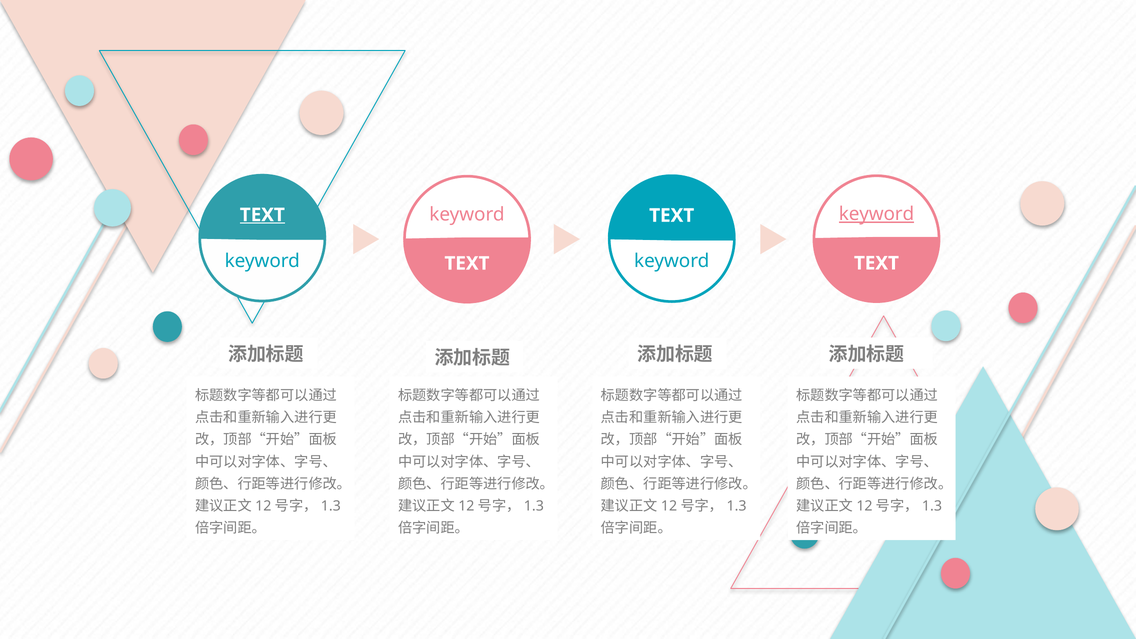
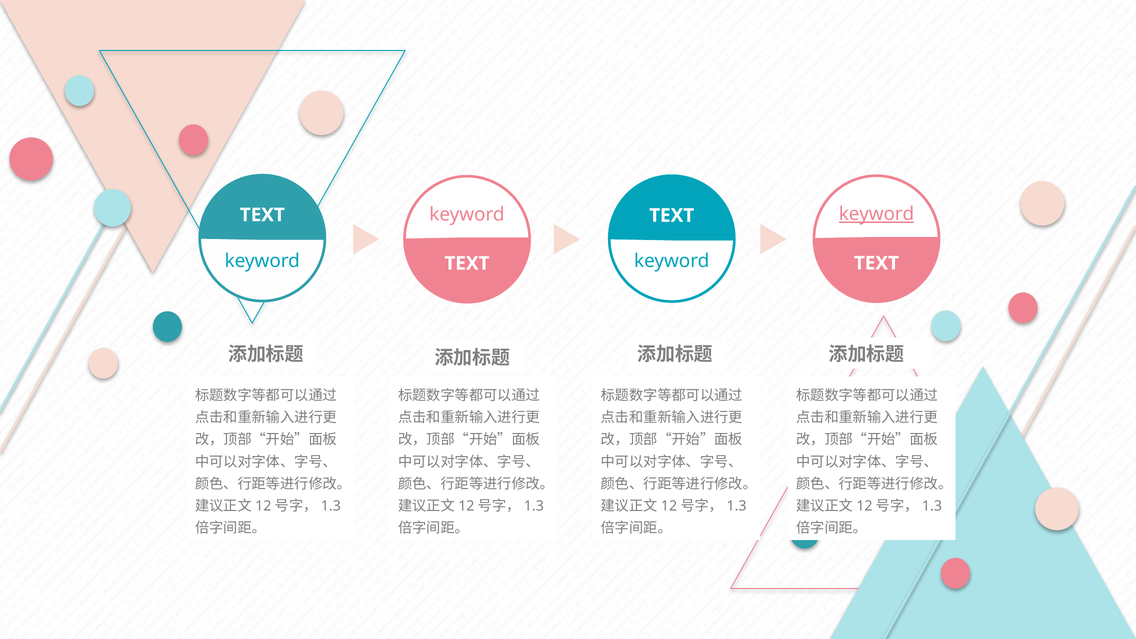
TEXT at (262, 215) underline: present -> none
